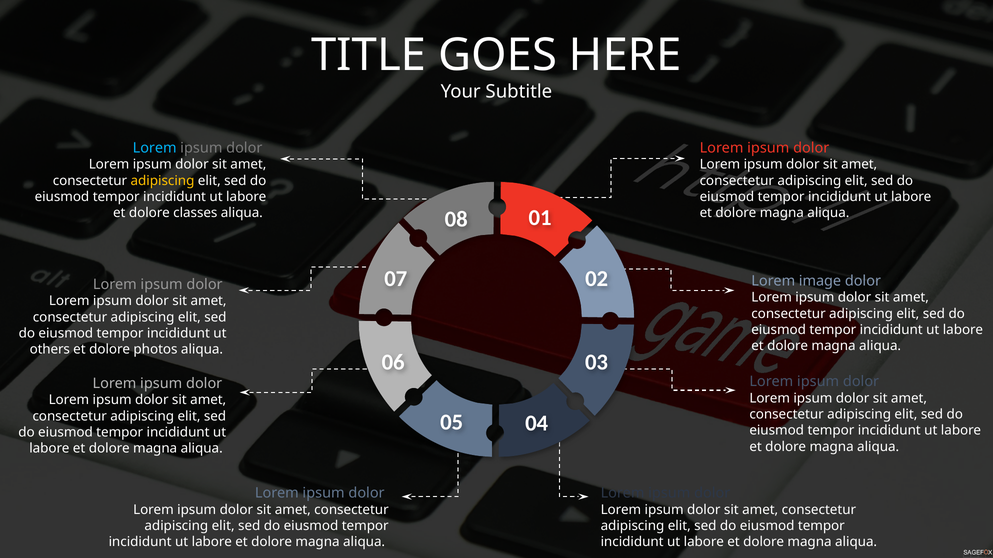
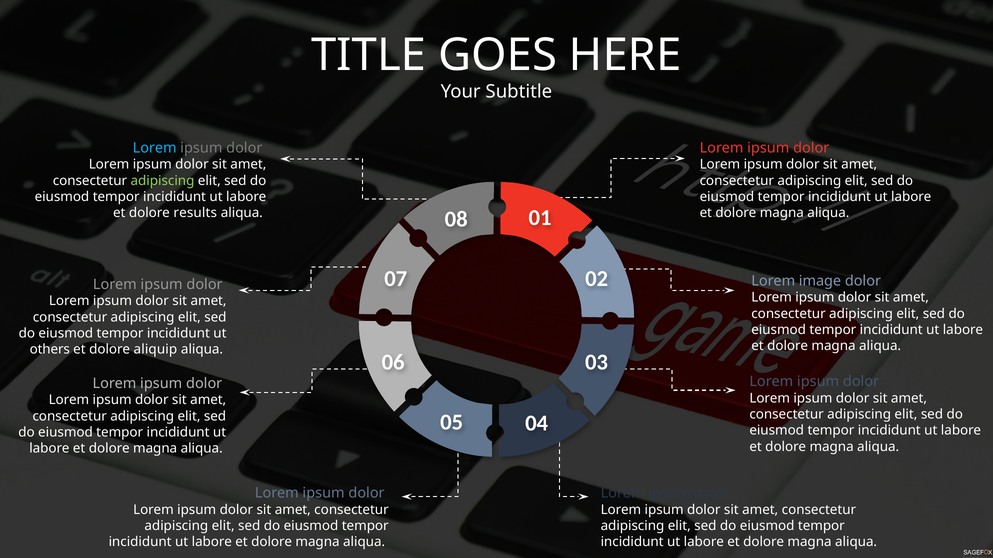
adipiscing at (163, 181) colour: yellow -> light green
classes: classes -> results
photos: photos -> aliquip
